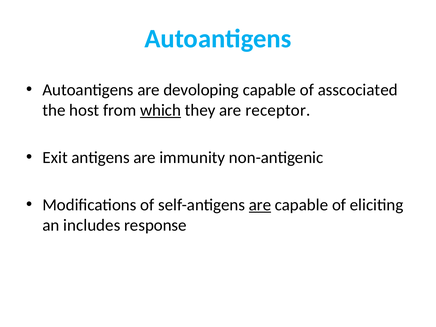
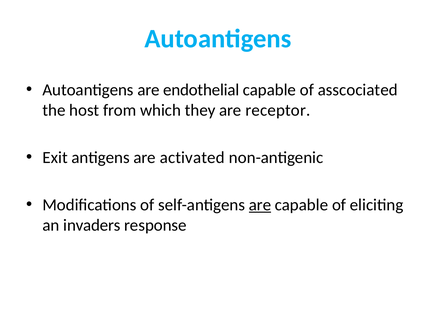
devoloping: devoloping -> endothelial
which underline: present -> none
immunity: immunity -> activated
includes: includes -> invaders
